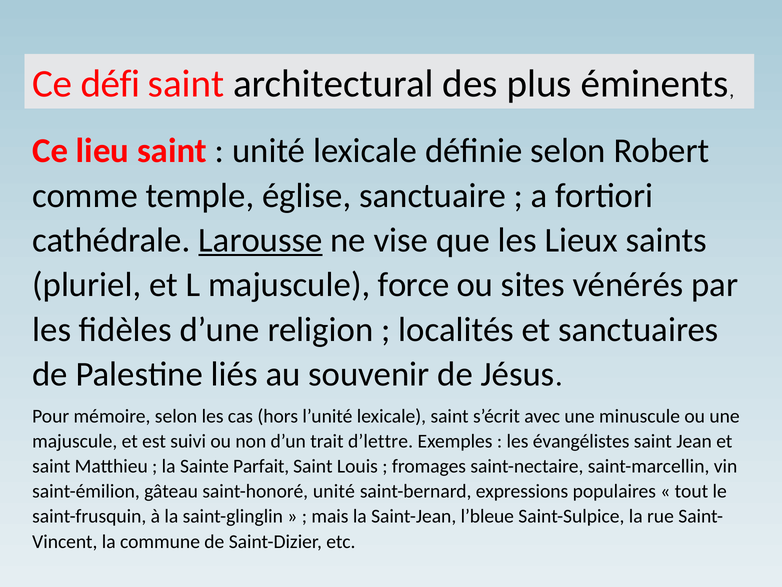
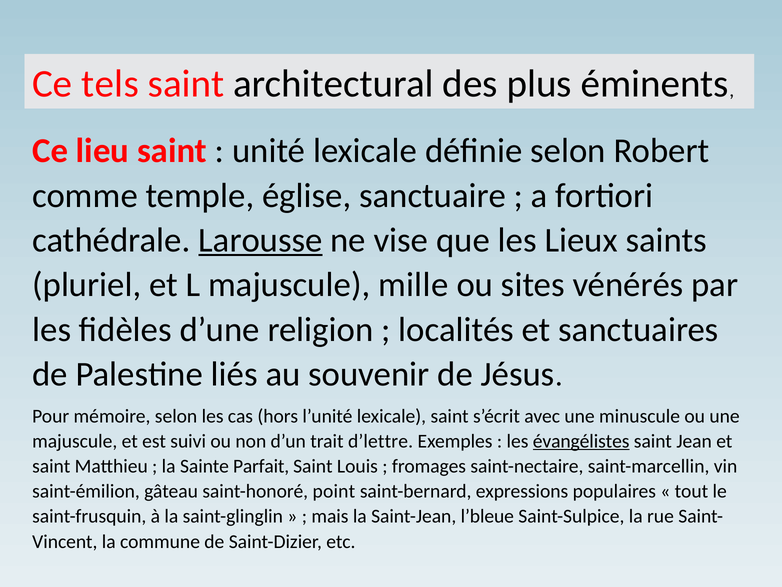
défi: défi -> tels
force: force -> mille
évangélistes underline: none -> present
saint-honoré unité: unité -> point
